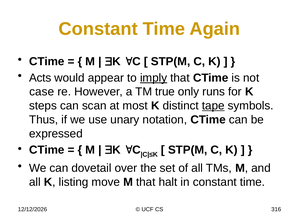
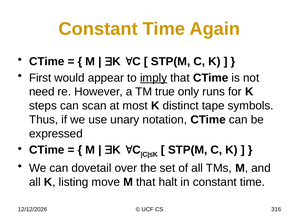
Acts: Acts -> First
case: case -> need
tape underline: present -> none
